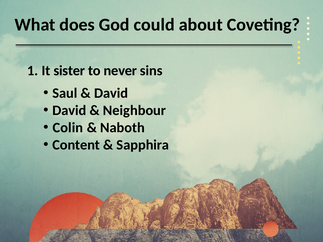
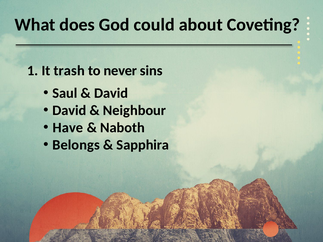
sister: sister -> trash
Colin: Colin -> Have
Content: Content -> Belongs
